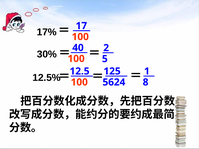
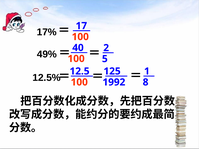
30%: 30% -> 49%
5624: 5624 -> 1992
